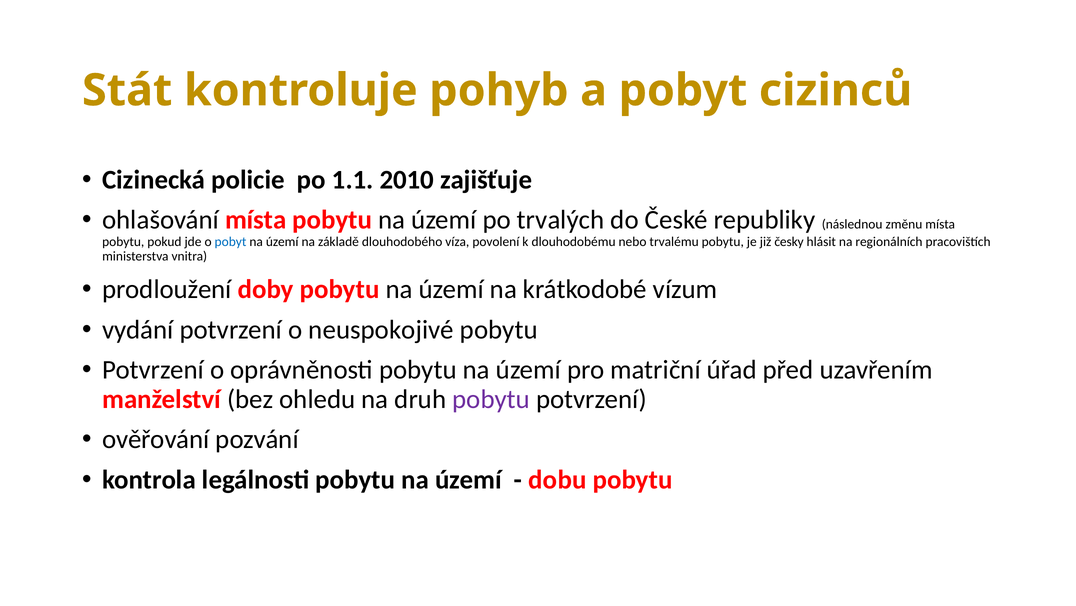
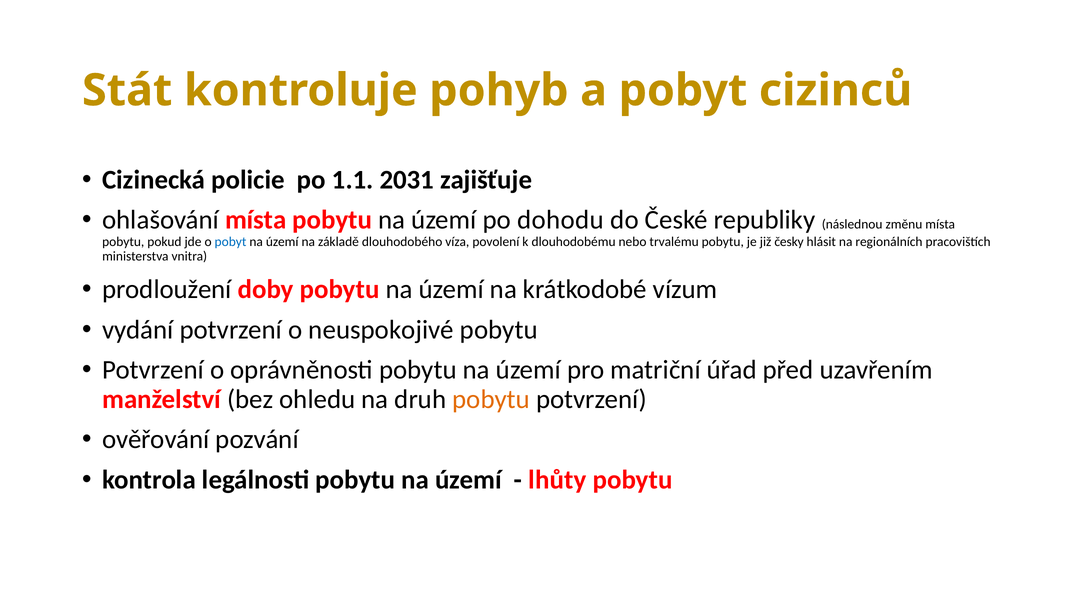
2010: 2010 -> 2031
trvalých: trvalých -> dohodu
pobytu at (491, 399) colour: purple -> orange
dobu: dobu -> lhůty
